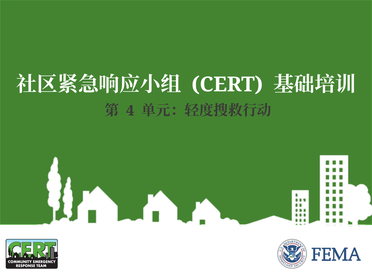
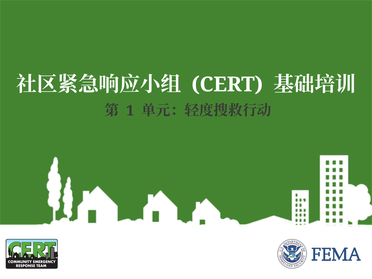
4: 4 -> 1
